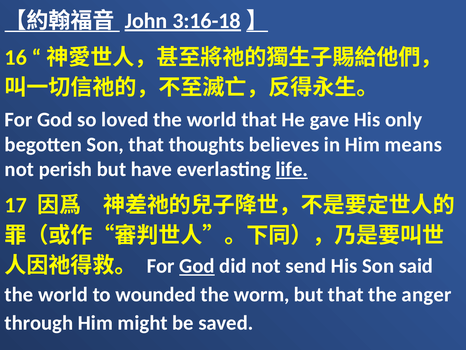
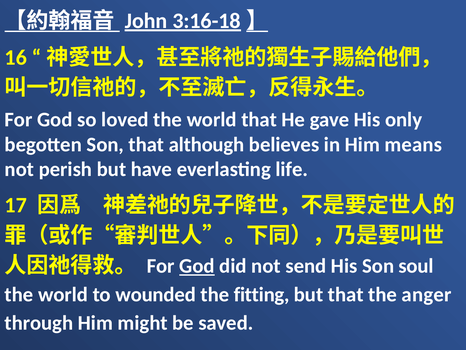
thoughts: thoughts -> although
life underline: present -> none
said: said -> soul
worm: worm -> fitting
